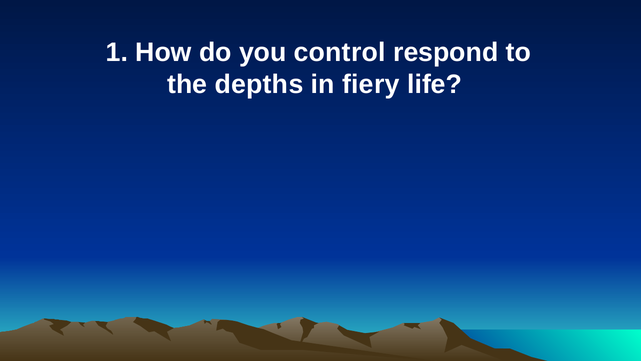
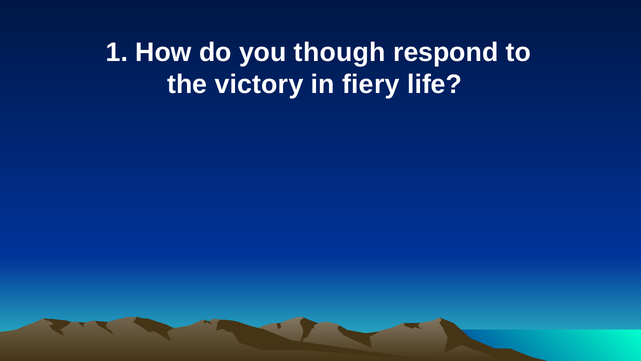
control: control -> though
depths: depths -> victory
